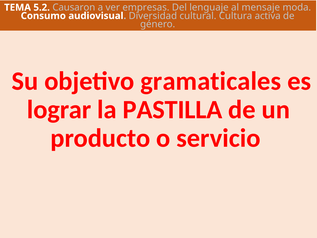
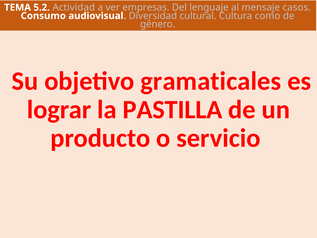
Causaron: Causaron -> Actividad
moda: moda -> casos
activa: activa -> como
